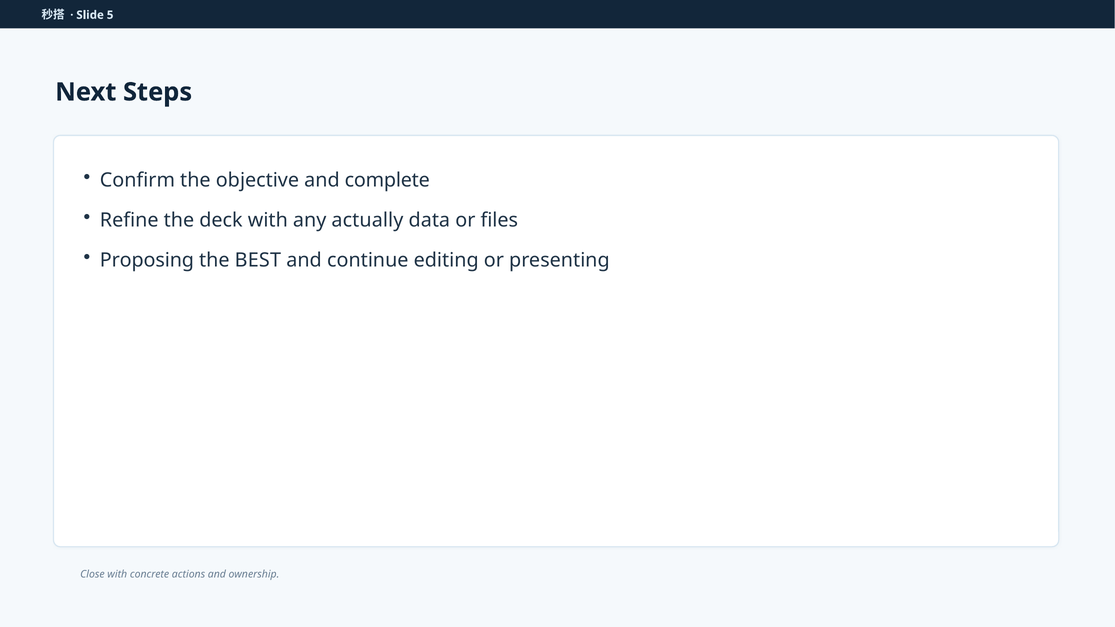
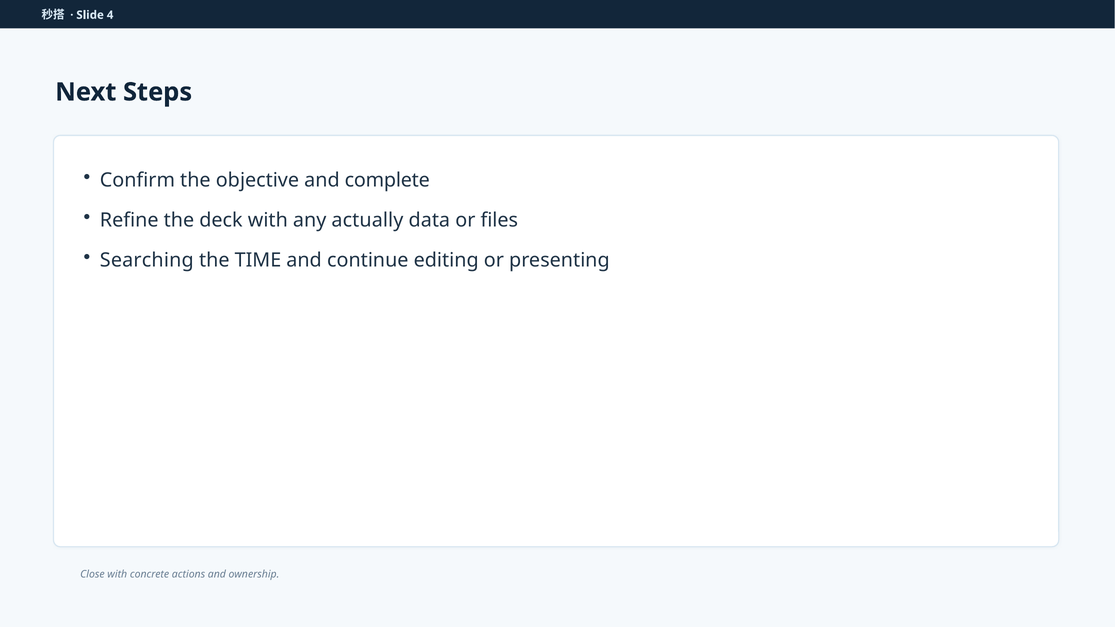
5: 5 -> 4
Proposing: Proposing -> Searching
BEST: BEST -> TIME
